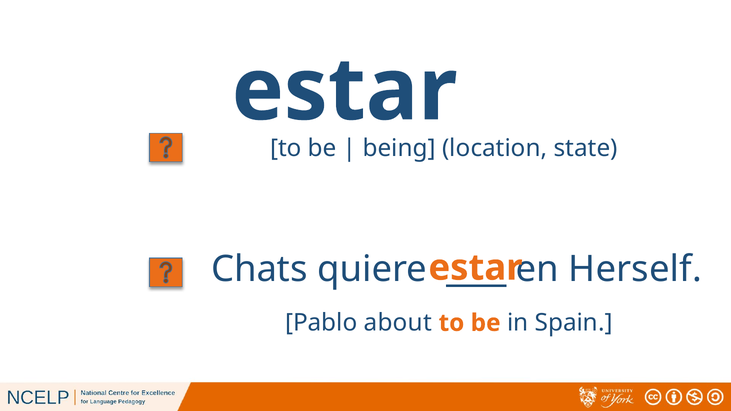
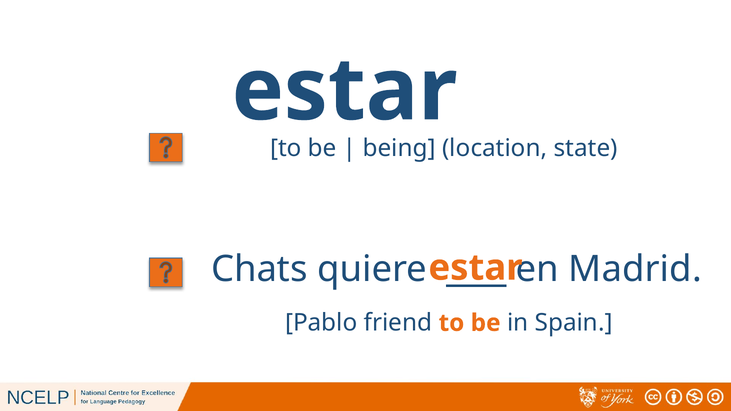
Herself: Herself -> Madrid
about: about -> friend
